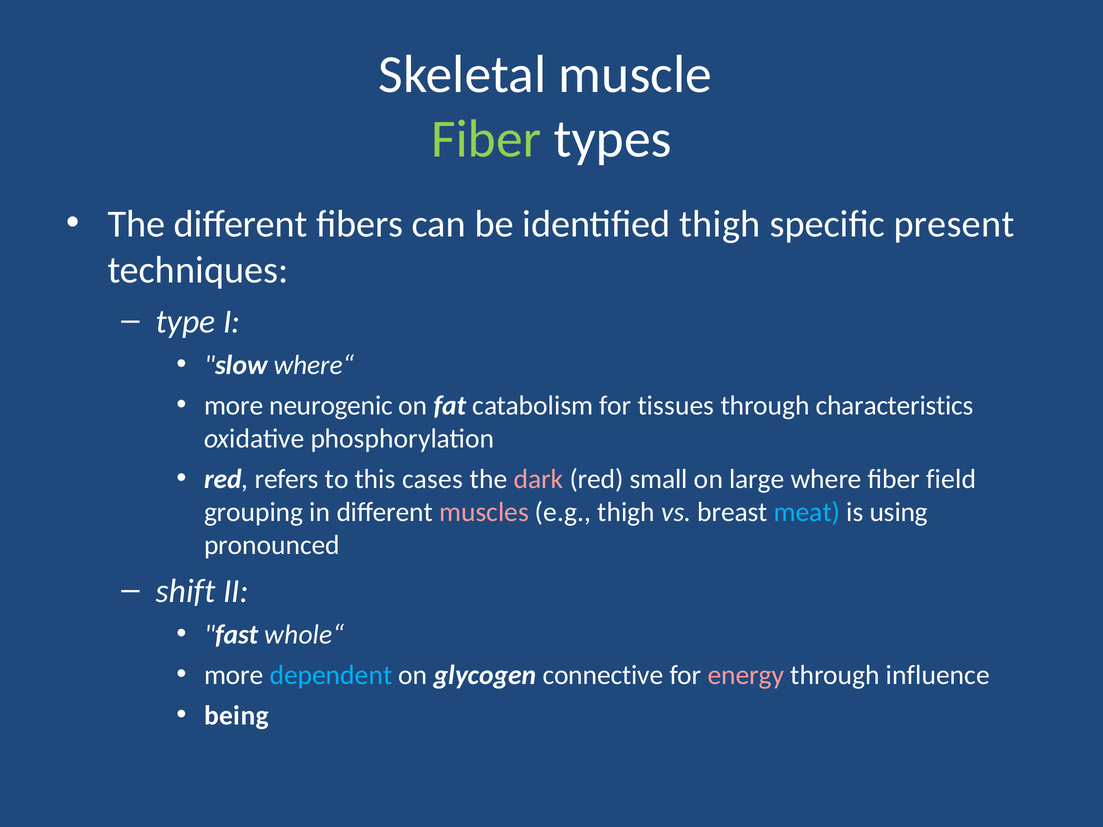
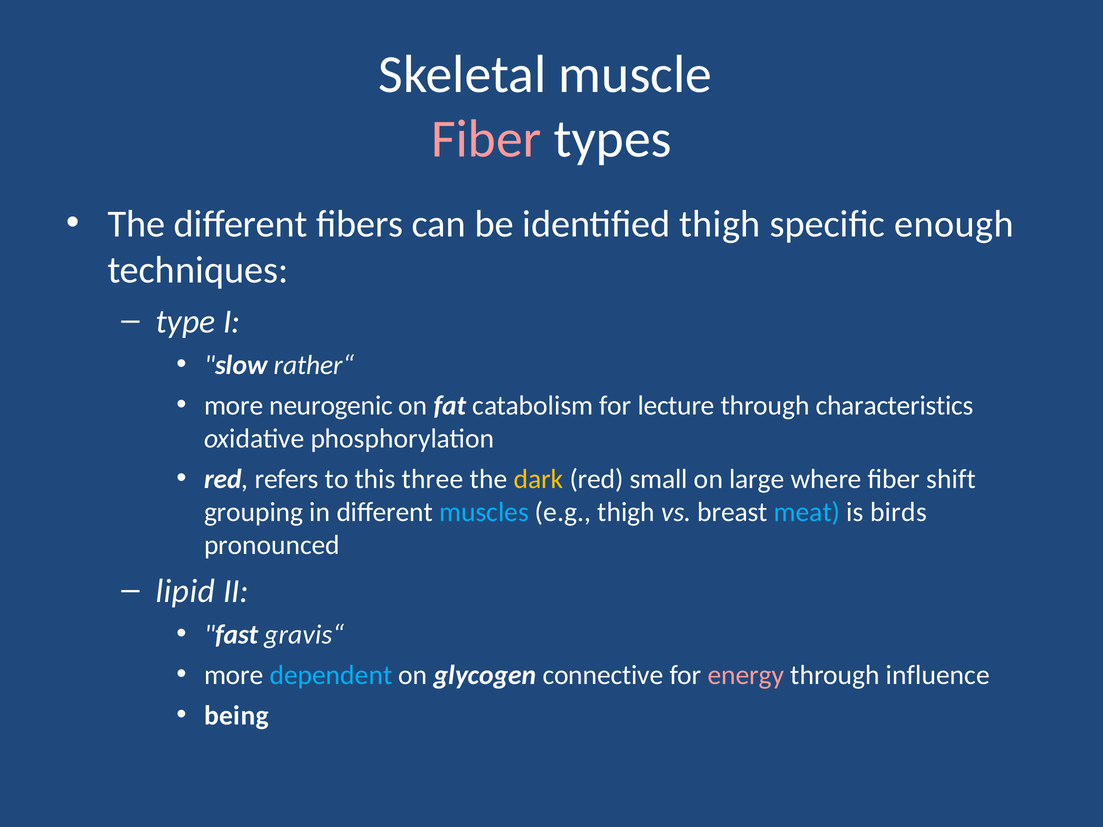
Fiber at (486, 139) colour: light green -> pink
present: present -> enough
where“: where“ -> rather“
tissues: tissues -> lecture
cases: cases -> three
dark colour: pink -> yellow
field: field -> shift
muscles colour: pink -> light blue
using: using -> birds
shift: shift -> lipid
whole“: whole“ -> gravis“
